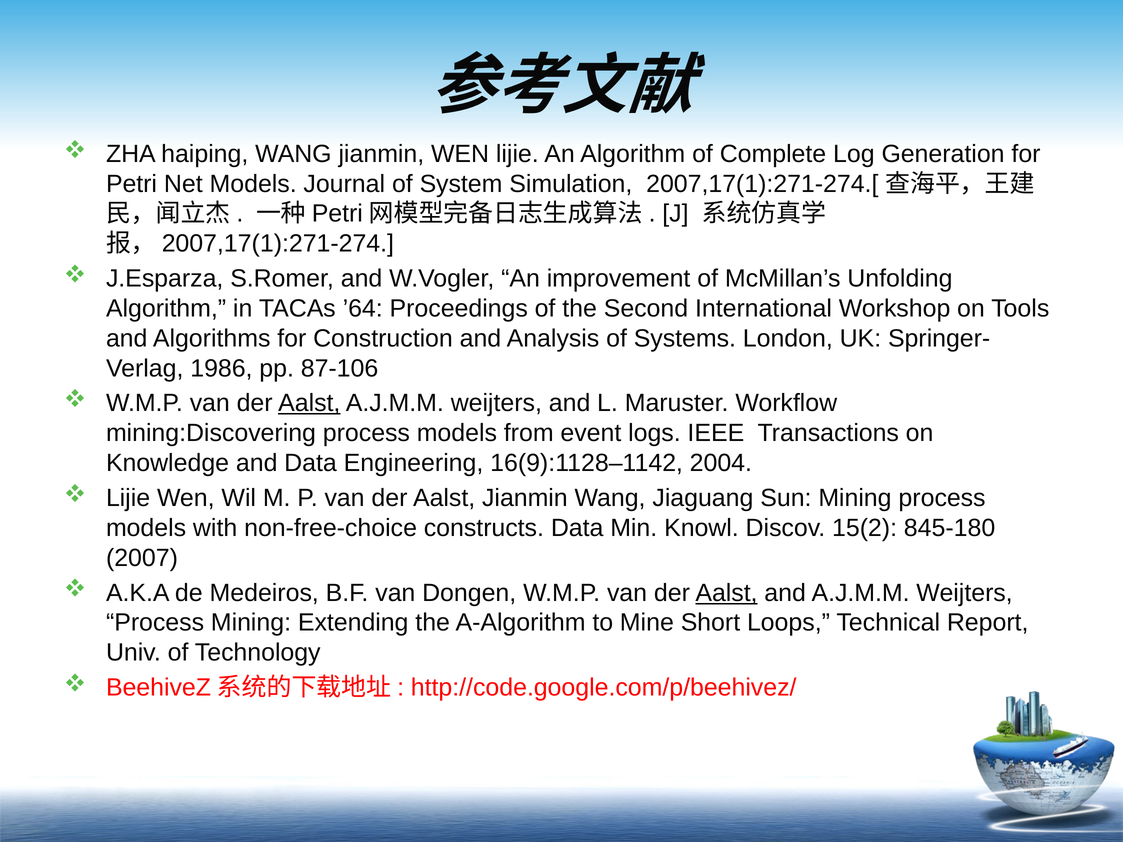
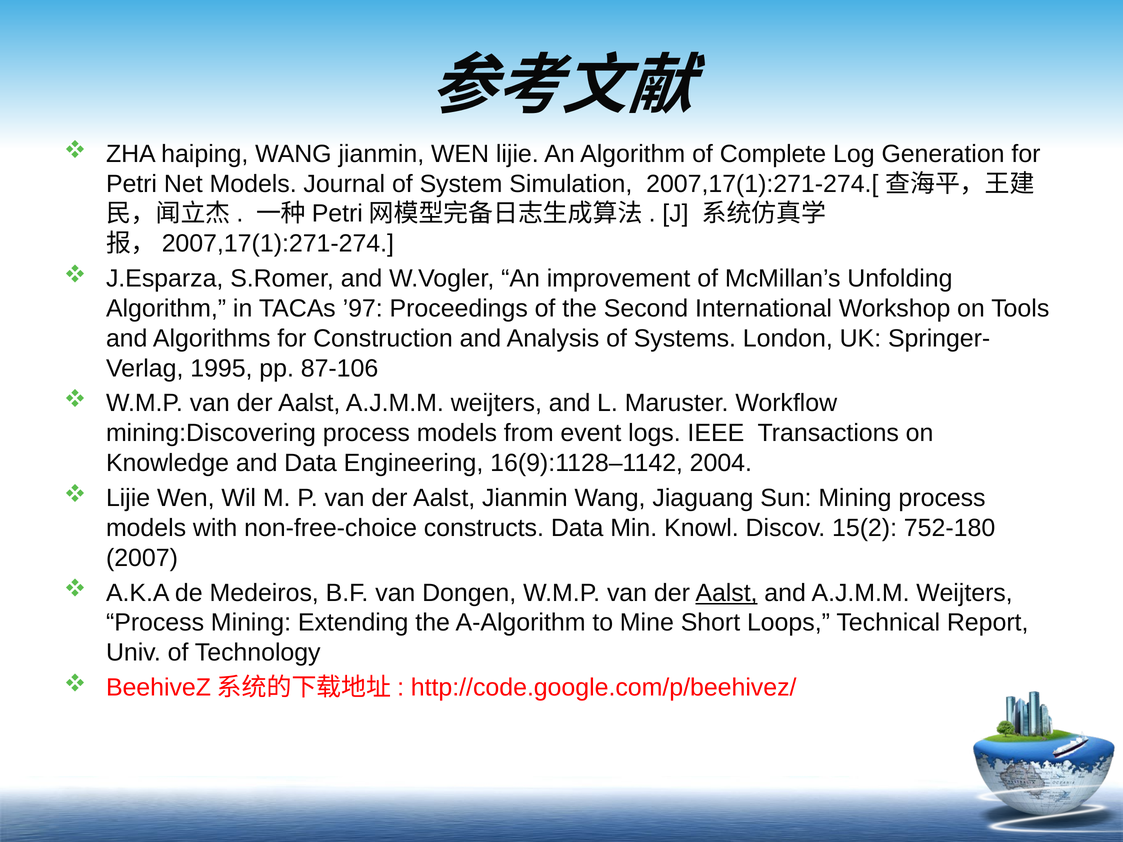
’64: ’64 -> ’97
1986: 1986 -> 1995
Aalst at (309, 403) underline: present -> none
845-180: 845-180 -> 752-180
